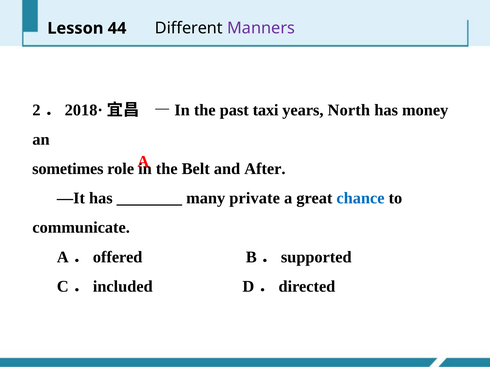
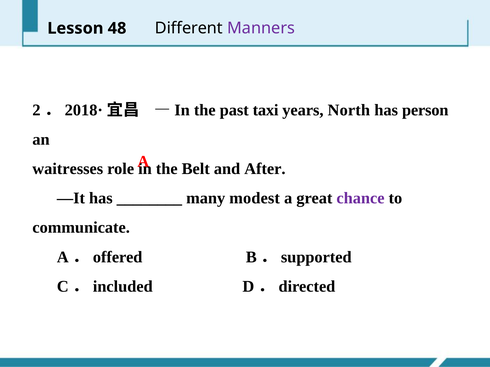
44: 44 -> 48
money: money -> person
sometimes: sometimes -> waitresses
private: private -> modest
chance colour: blue -> purple
